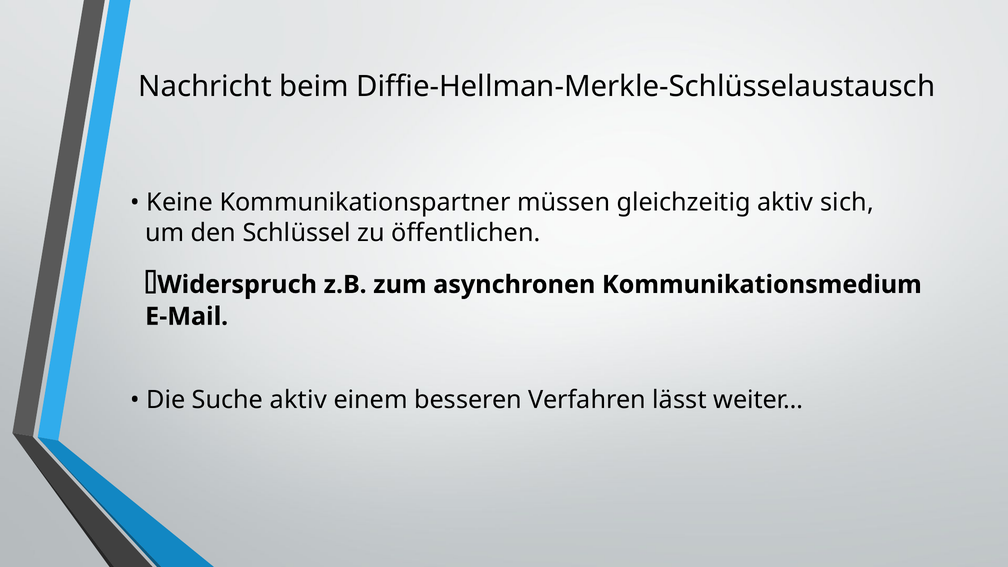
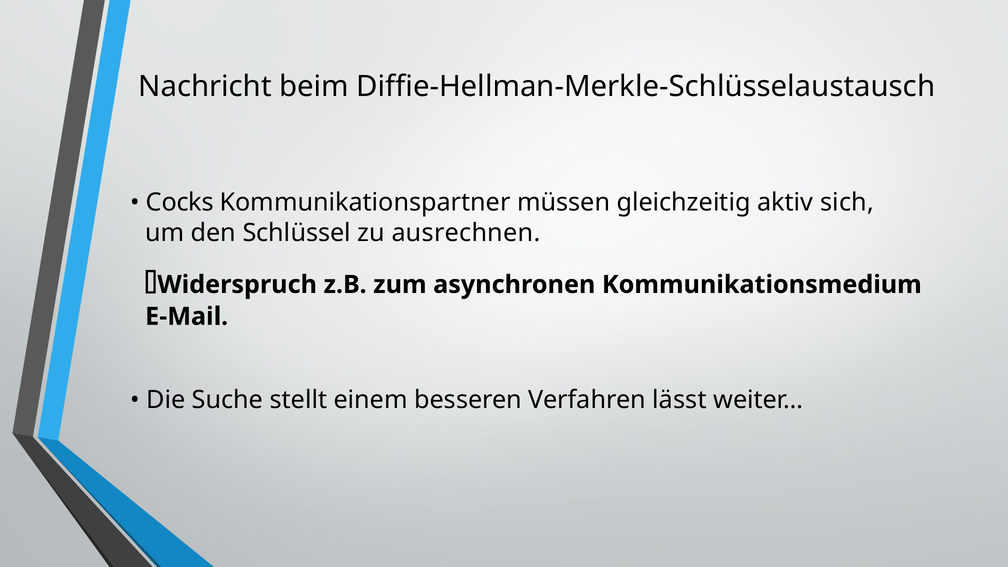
Keine: Keine -> Cocks
öffentlichen: öffentlichen -> ausrechnen
Suche aktiv: aktiv -> stellt
